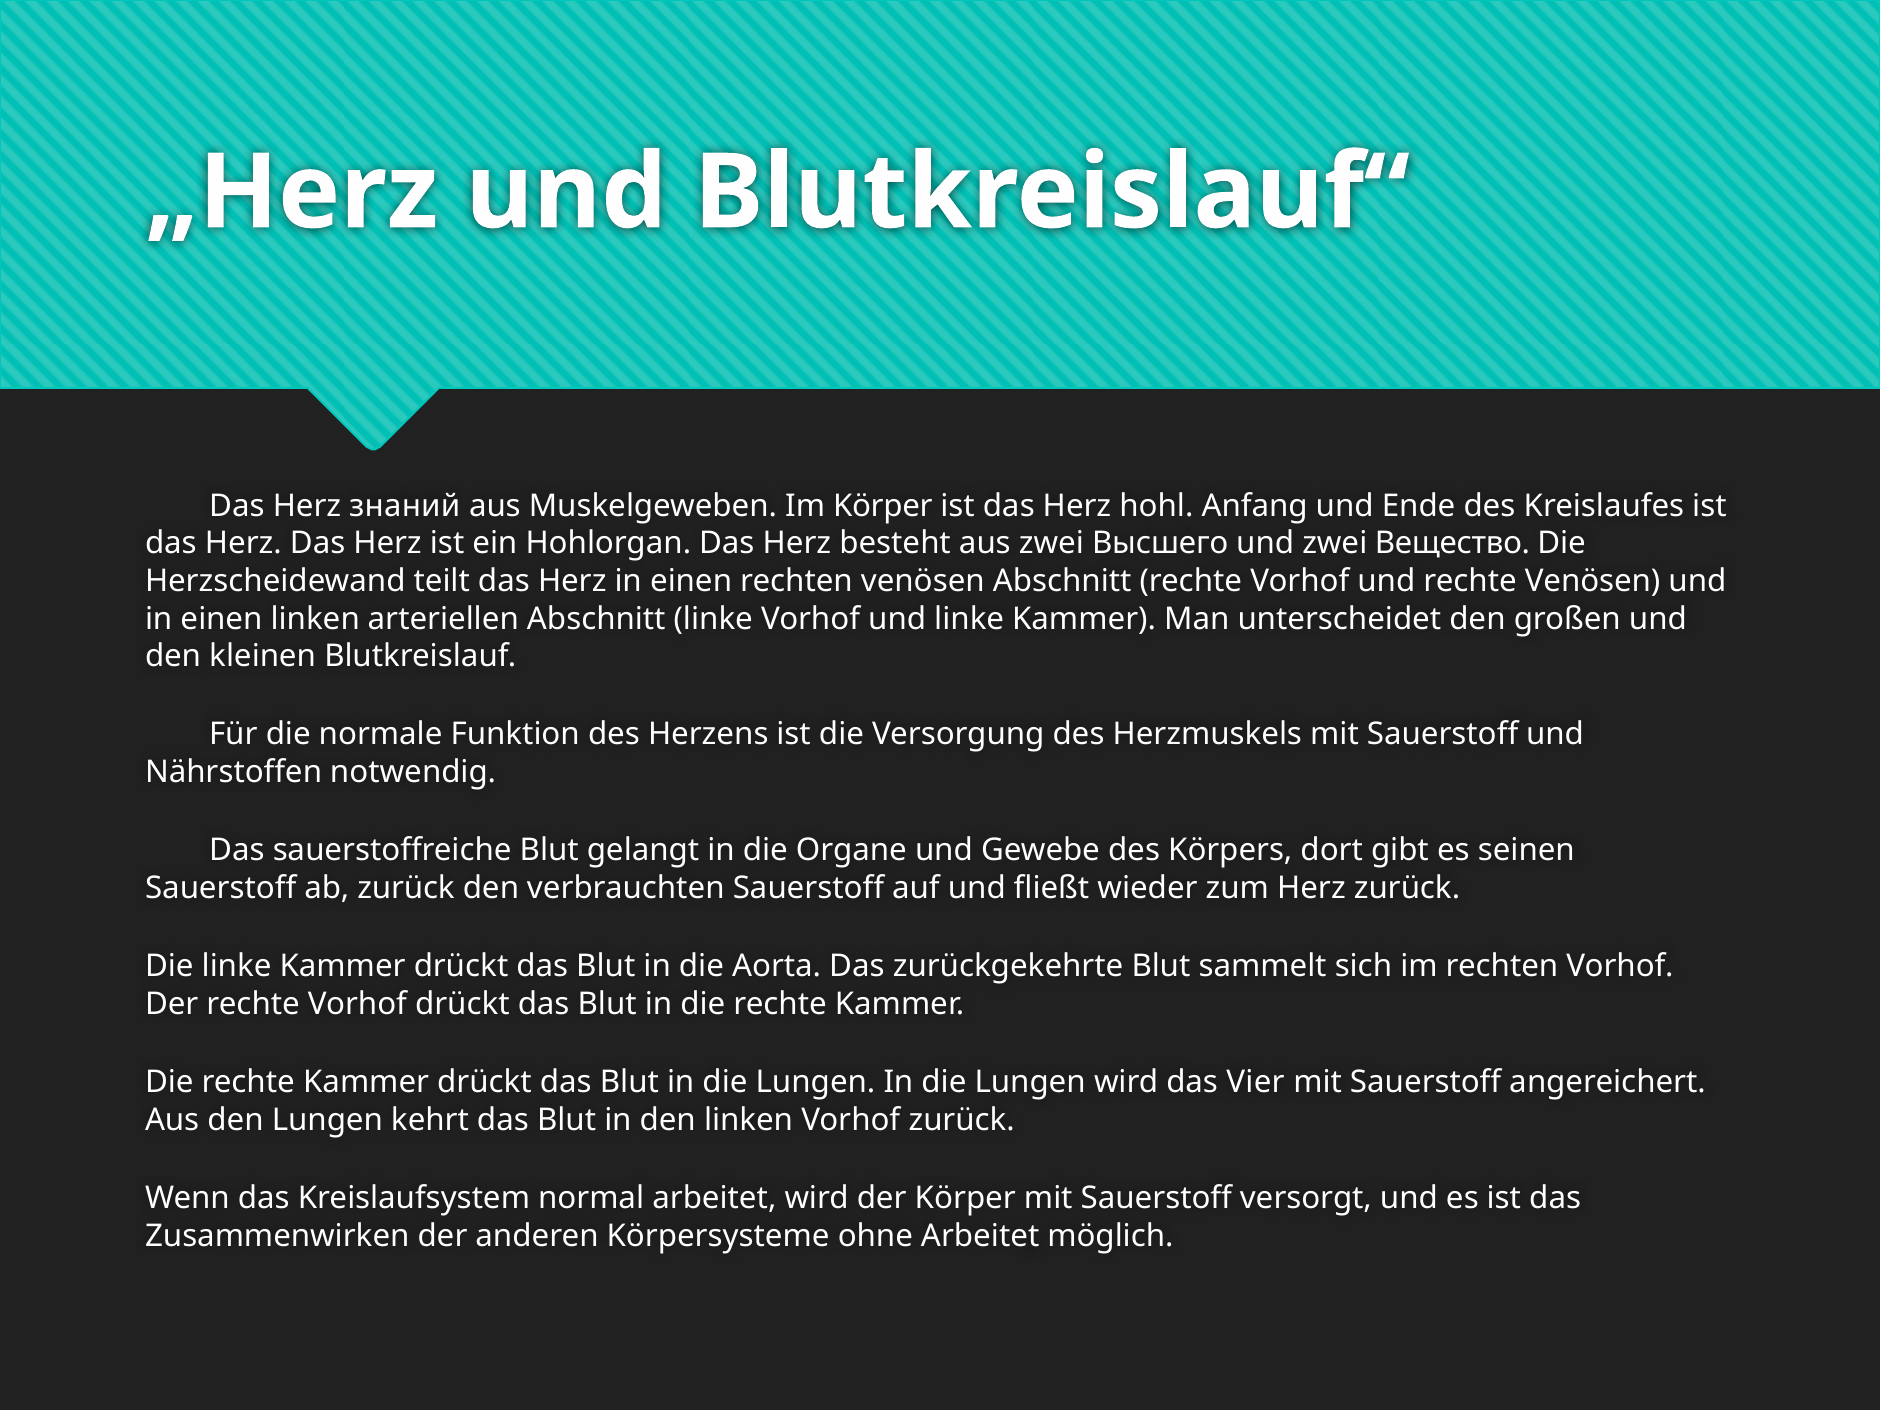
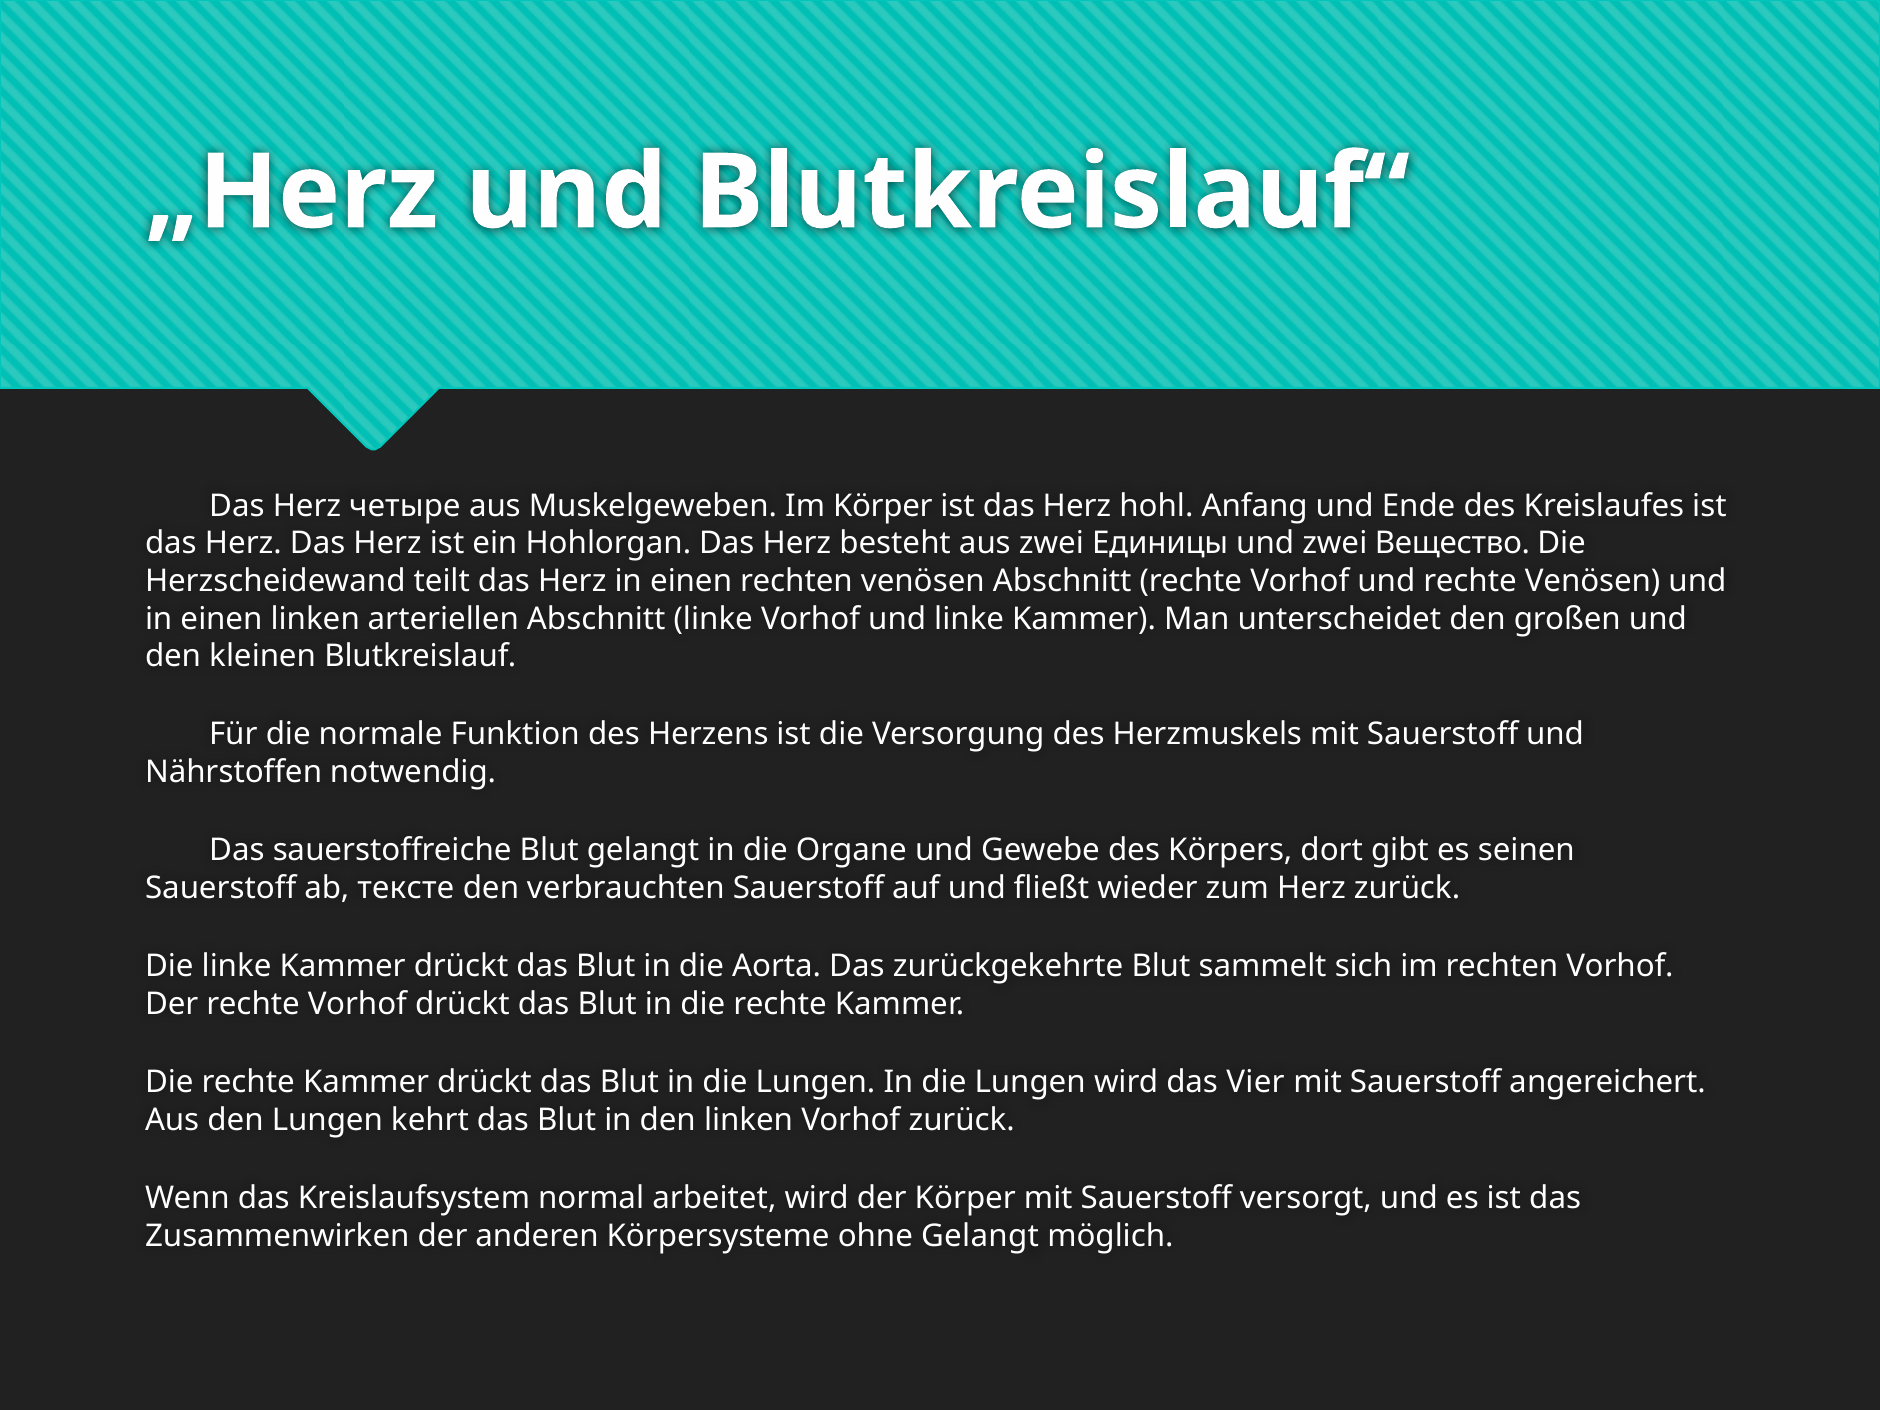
знаний: знаний -> четыре
Высшего: Высшего -> Единицы
ab zurück: zurück -> тексте
ohne Arbeitet: Arbeitet -> Gelangt
